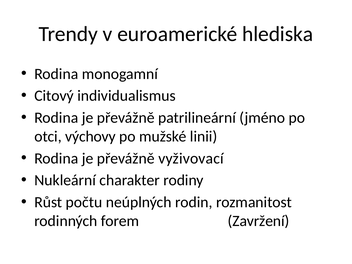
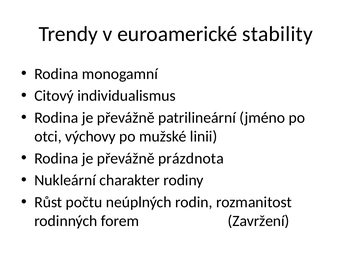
hlediska: hlediska -> stability
vyživovací: vyživovací -> prázdnota
